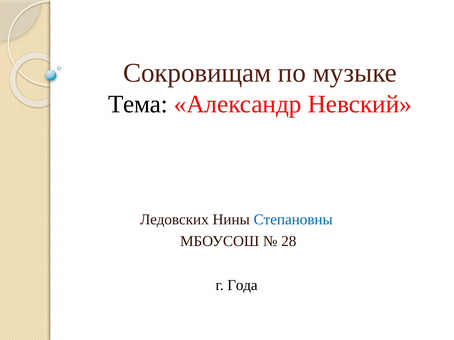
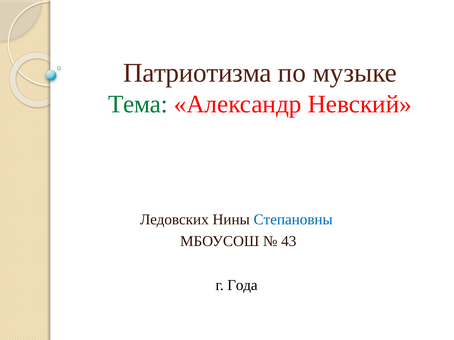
Сокровищам: Сокровищам -> Патриотизма
Тема colour: black -> green
28: 28 -> 43
